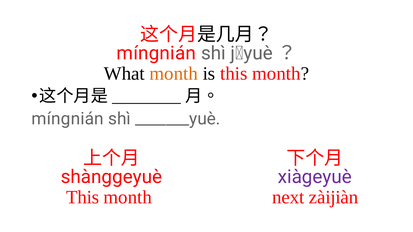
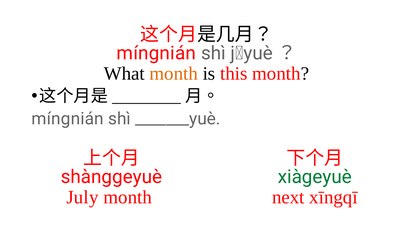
xiàgeyuè colour: purple -> green
This at (83, 197): This -> July
zàijiàn: zàijiàn -> xīngqī
